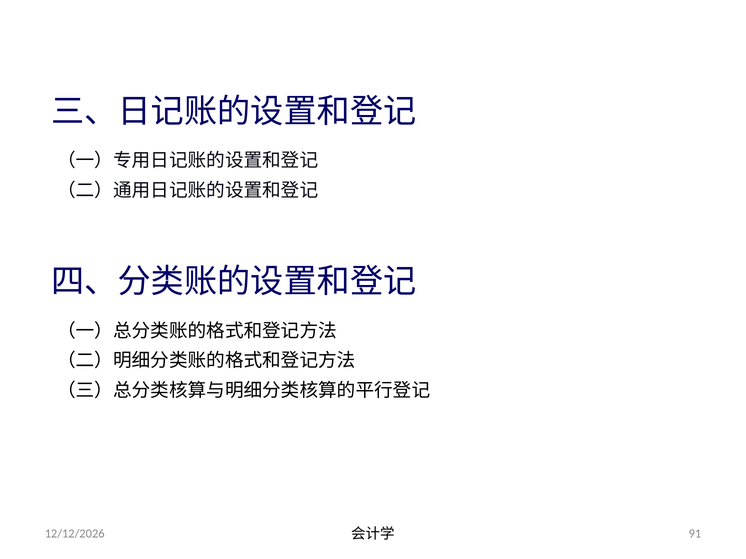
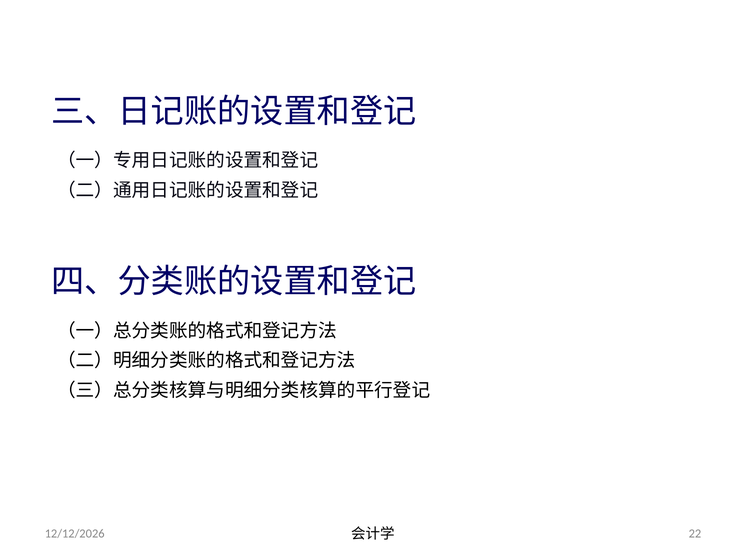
91: 91 -> 22
